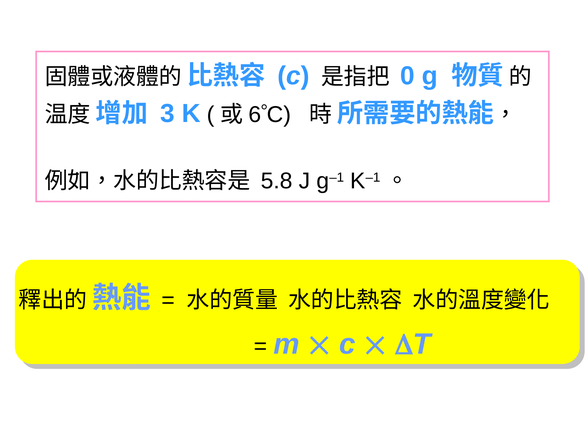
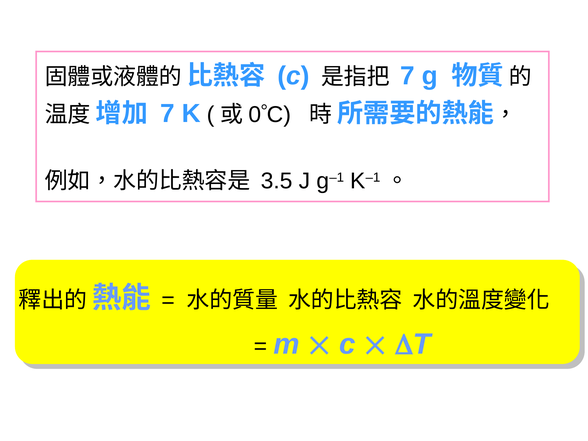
0 at (407, 76): 0 -> 7
3 at (167, 113): 3 -> 7
6: 6 -> 0
5.8: 5.8 -> 3.5
